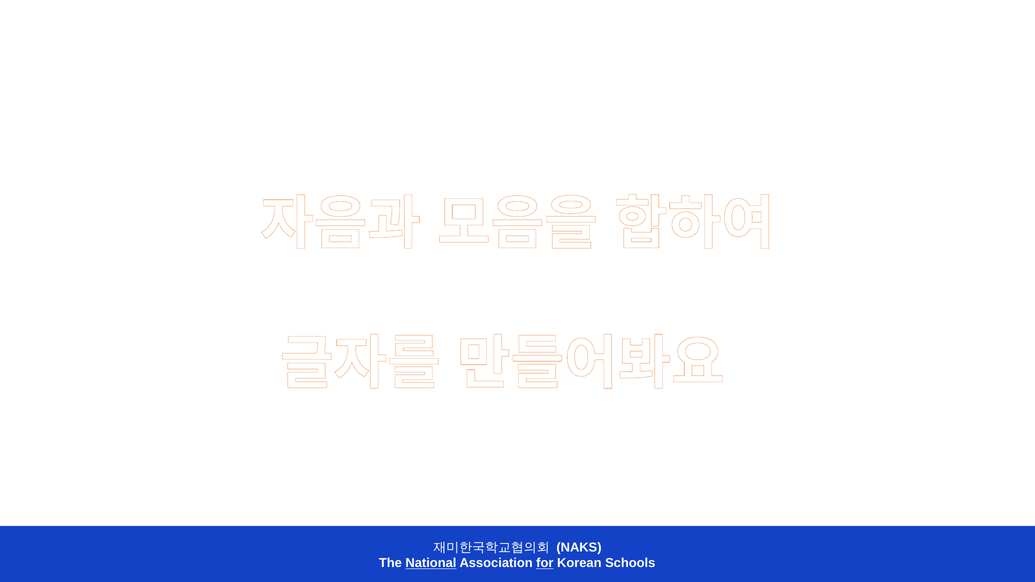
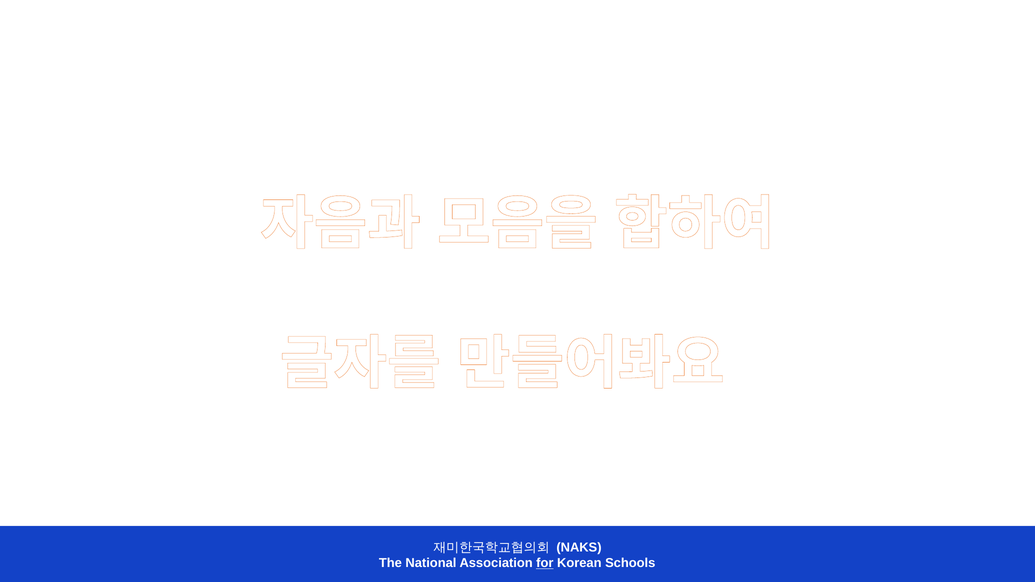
National underline: present -> none
